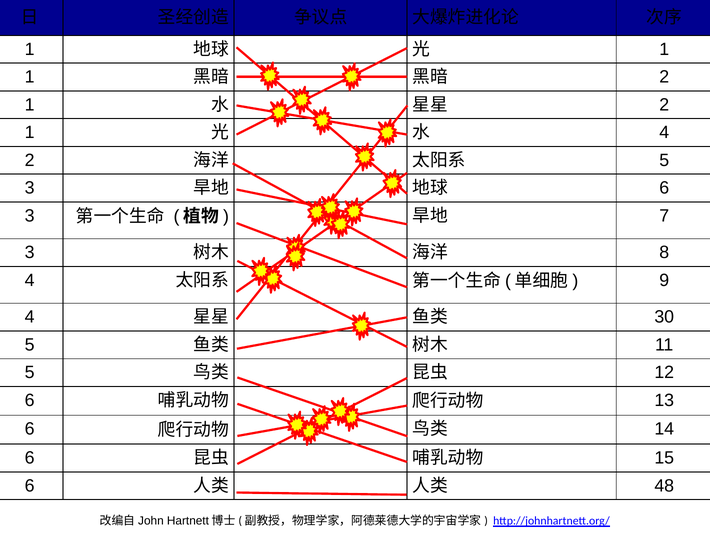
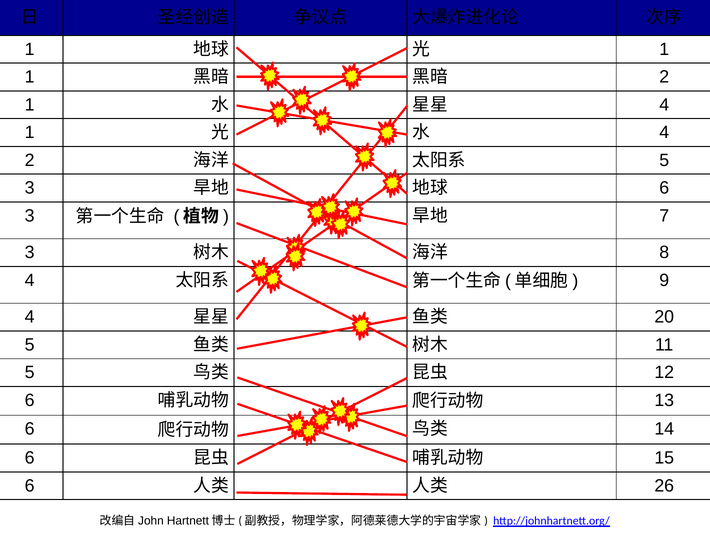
2 at (664, 105): 2 -> 4
30: 30 -> 20
48: 48 -> 26
